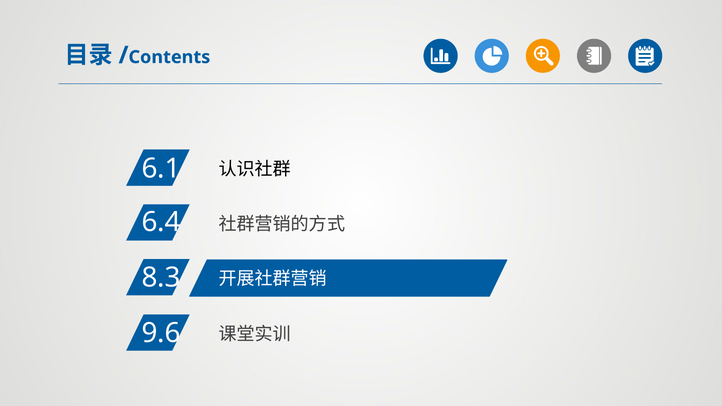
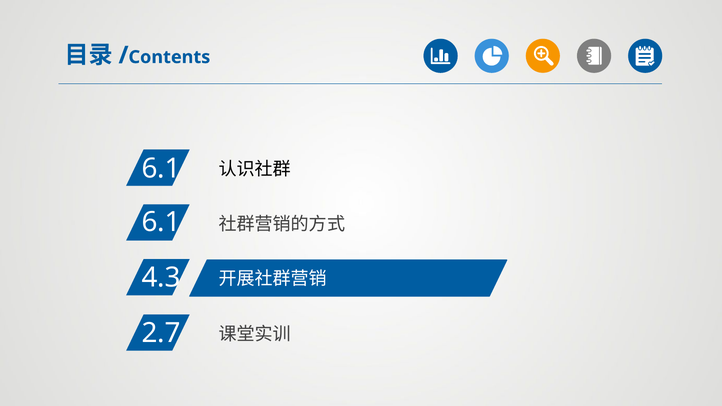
6.4 at (161, 222): 6.4 -> 6.1
8.3: 8.3 -> 4.3
9.6: 9.6 -> 2.7
